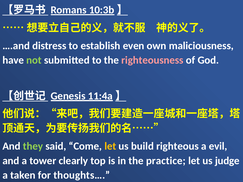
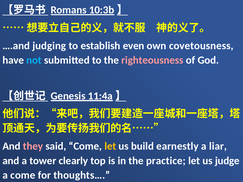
distress: distress -> judging
maliciousness: maliciousness -> covetousness
not colour: light green -> light blue
they colour: light green -> pink
righteous: righteous -> earnestly
evil: evil -> liar
a taken: taken -> come
